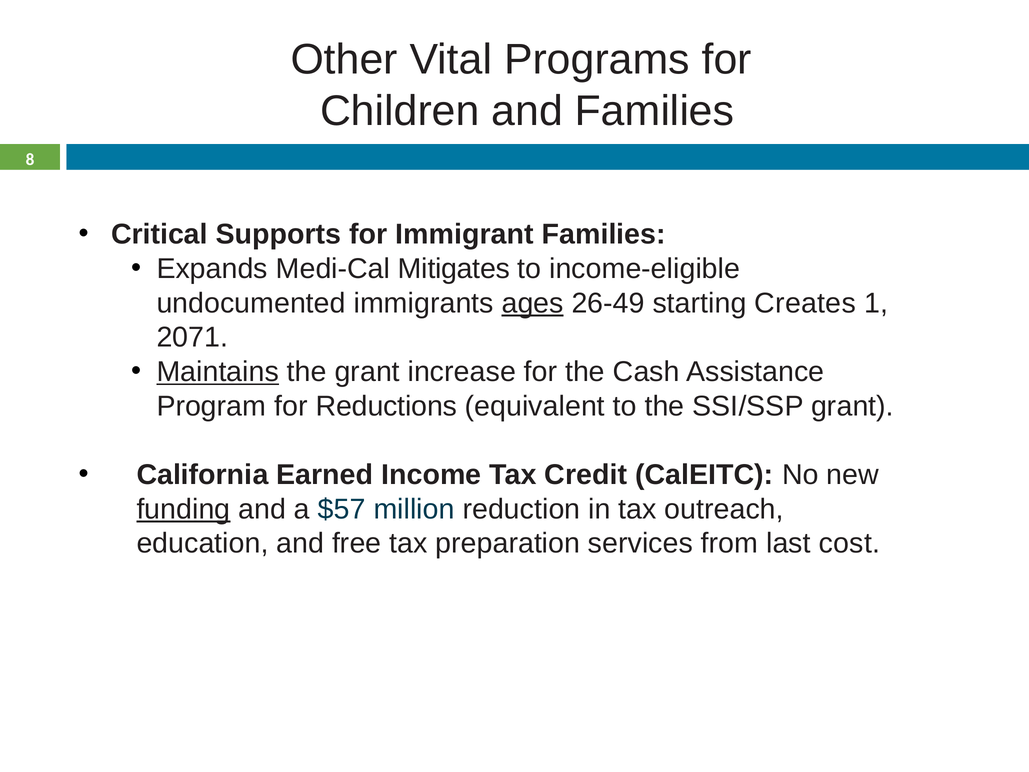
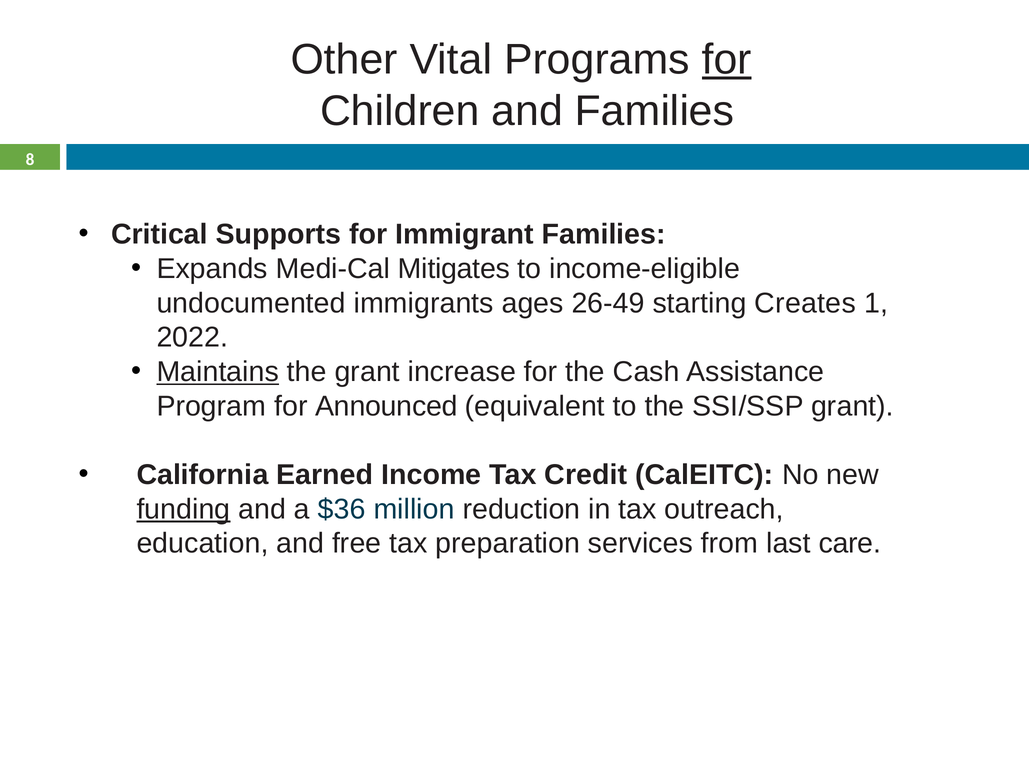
for at (727, 60) underline: none -> present
ages underline: present -> none
2071: 2071 -> 2022
Reductions: Reductions -> Announced
$57: $57 -> $36
cost: cost -> care
